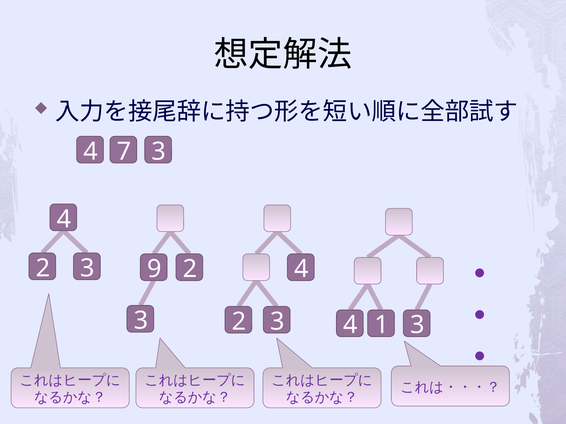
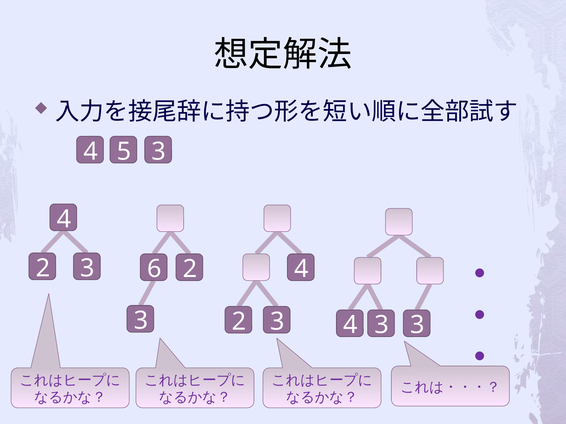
7: 7 -> 5
9: 9 -> 6
1 at (382, 325): 1 -> 3
